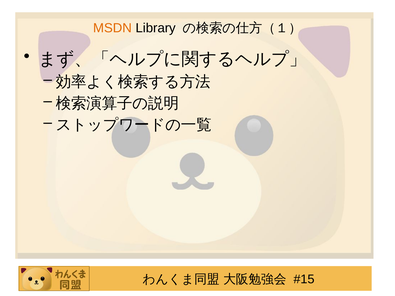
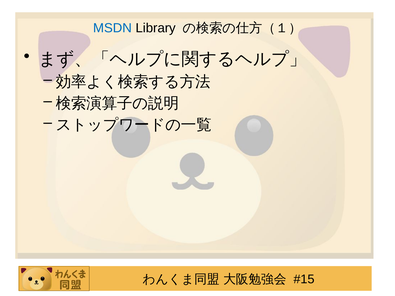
MSDN colour: orange -> blue
